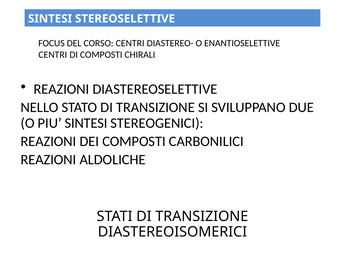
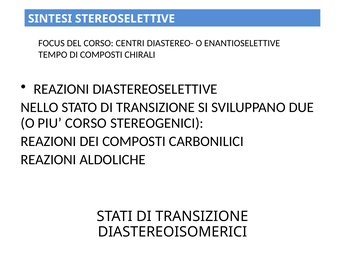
CENTRI at (53, 55): CENTRI -> TEMPO
PIU SINTESI: SINTESI -> CORSO
